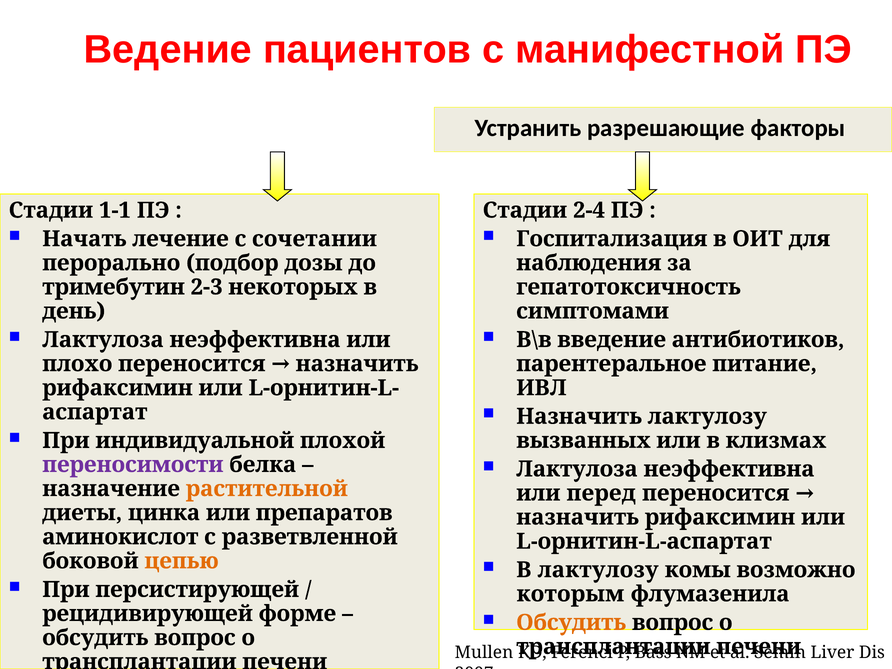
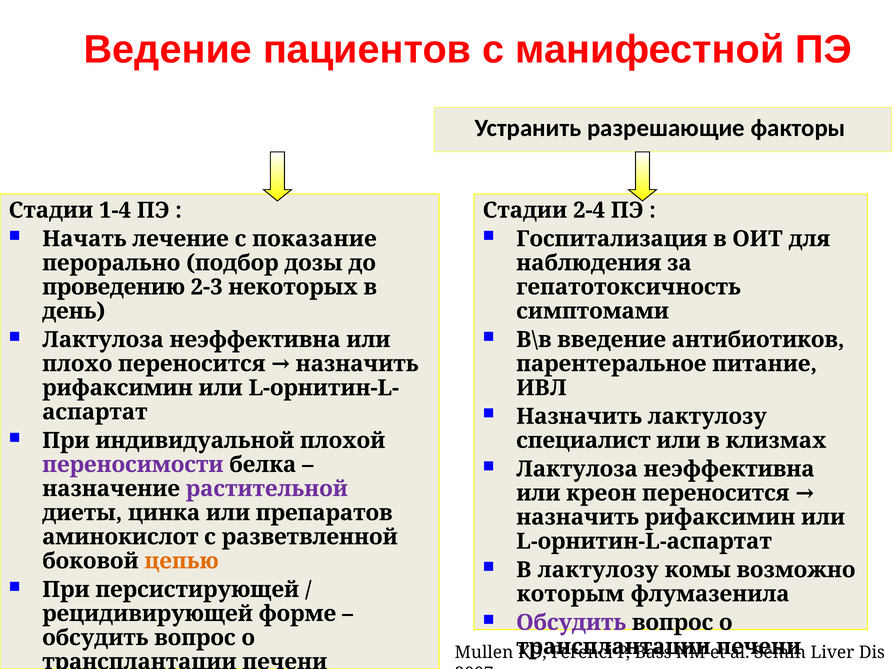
1-1: 1-1 -> 1-4
сочетании: сочетании -> показание
тримебутин: тримебутин -> проведению
вызванных: вызванных -> специалист
растительной colour: orange -> purple
перед: перед -> креон
Обсудить at (571, 623) colour: orange -> purple
